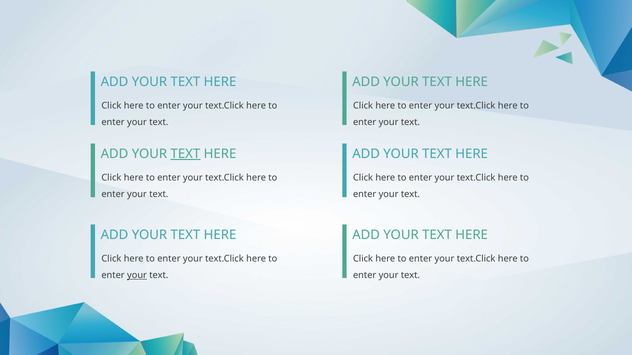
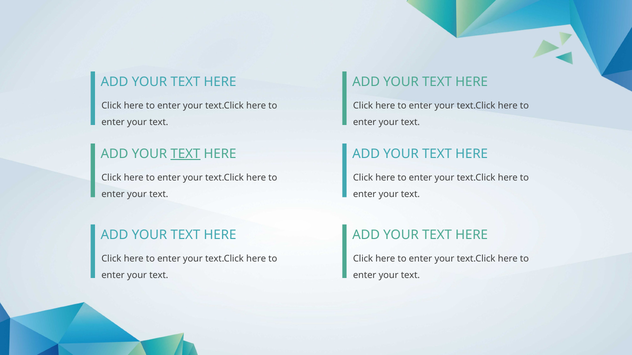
your at (137, 276) underline: present -> none
